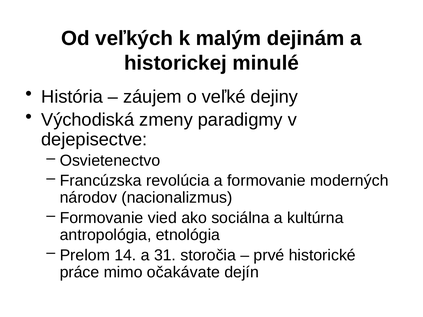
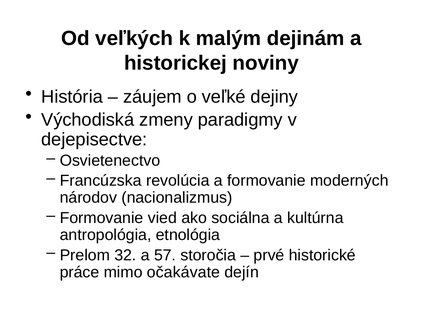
minulé: minulé -> noviny
14: 14 -> 32
31: 31 -> 57
